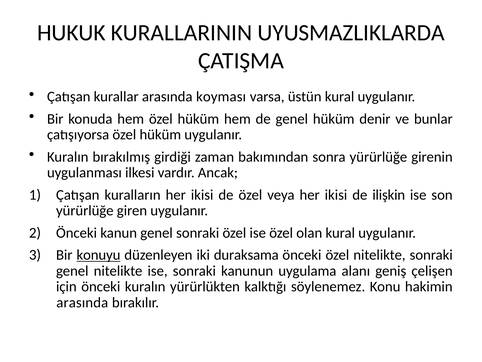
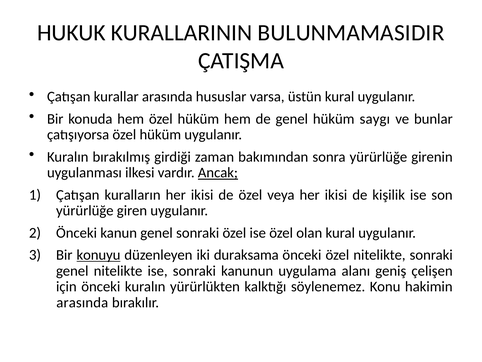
UYUSMAZLIKLARDA: UYUSMAZLIKLARDA -> BULUNMAMASIDIR
koyması: koyması -> hususlar
denir: denir -> saygı
Ancak underline: none -> present
ilişkin: ilişkin -> kişilik
